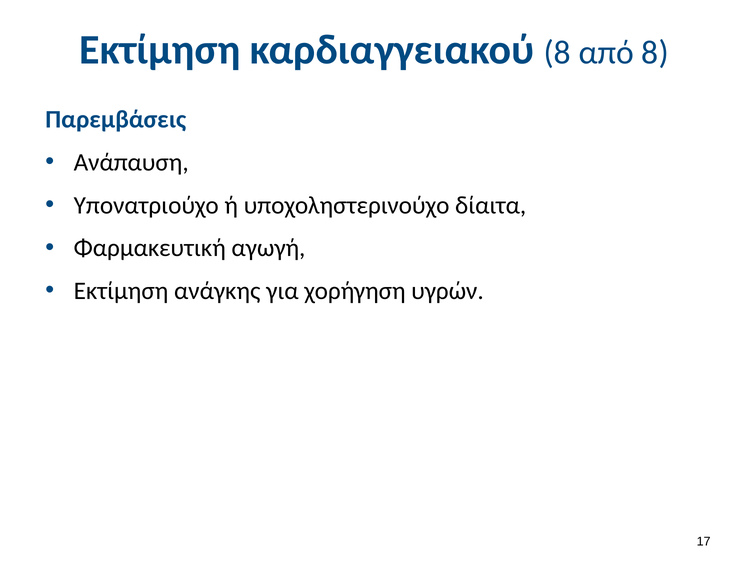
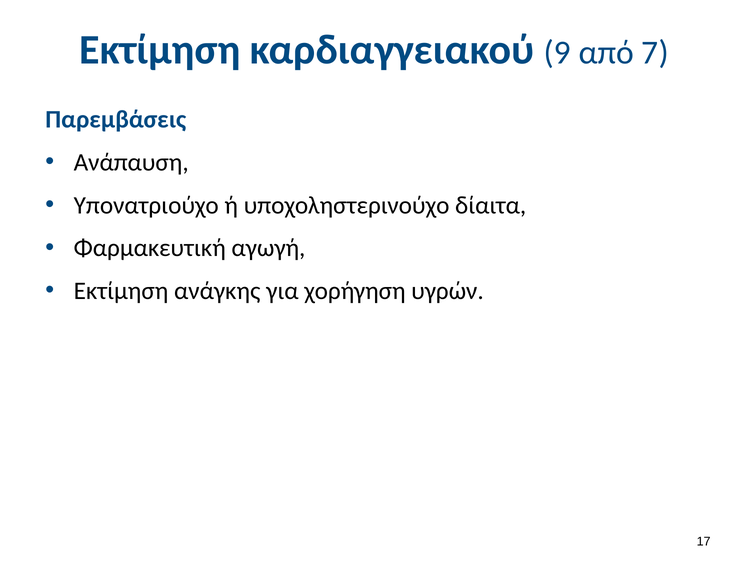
καρδιαγγειακού 8: 8 -> 9
από 8: 8 -> 7
